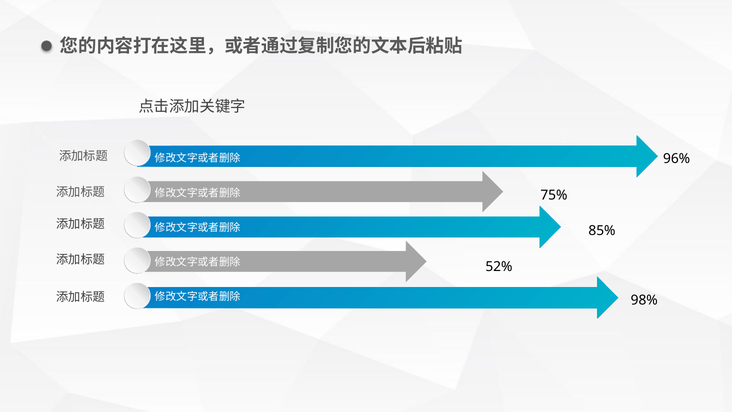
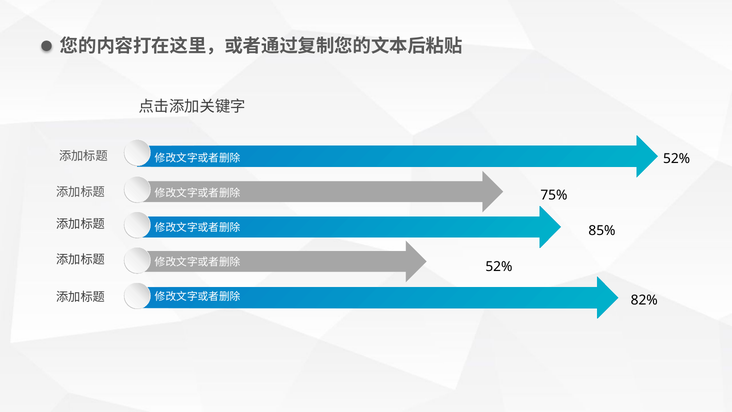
96% at (677, 159): 96% -> 52%
98%: 98% -> 82%
